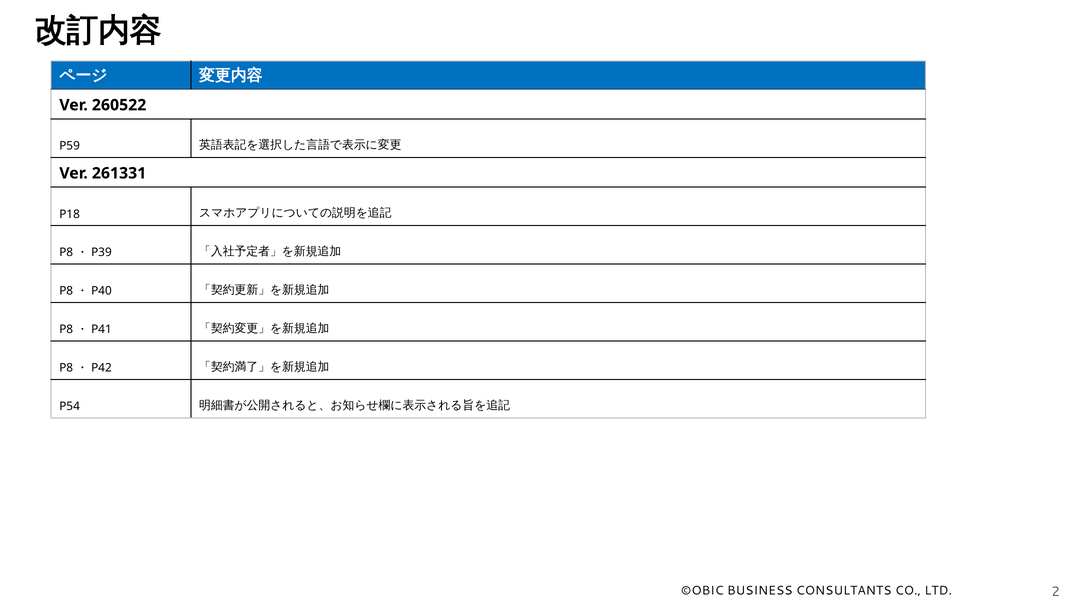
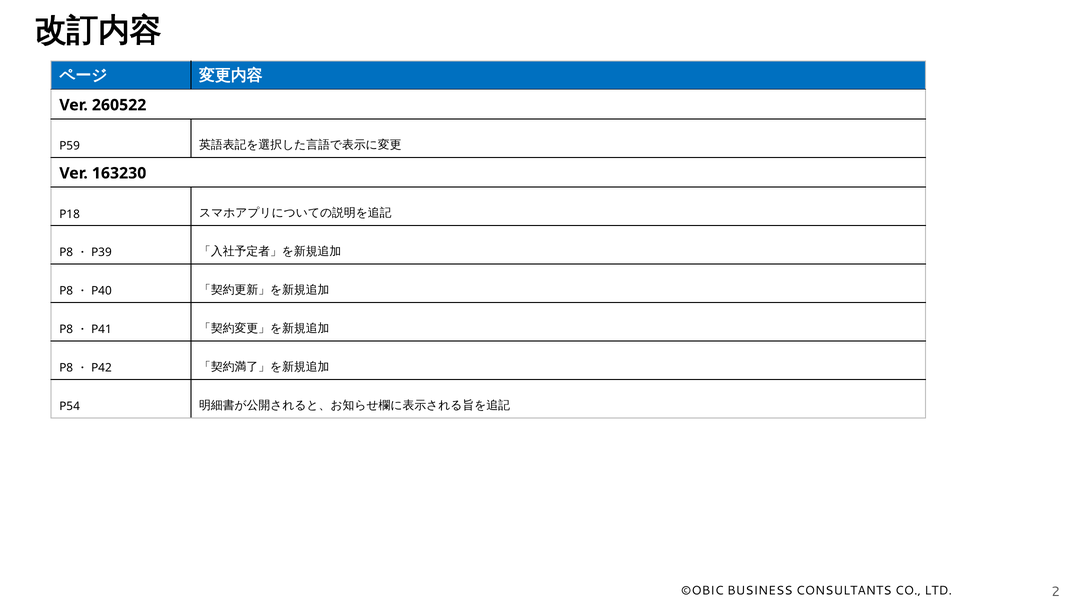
261331: 261331 -> 163230
